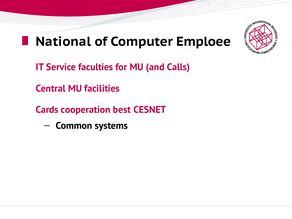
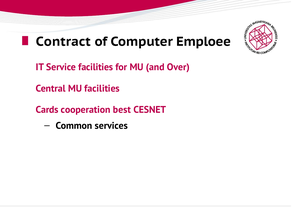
National: National -> Contract
Service faculties: faculties -> facilities
Calls: Calls -> Over
systems: systems -> services
